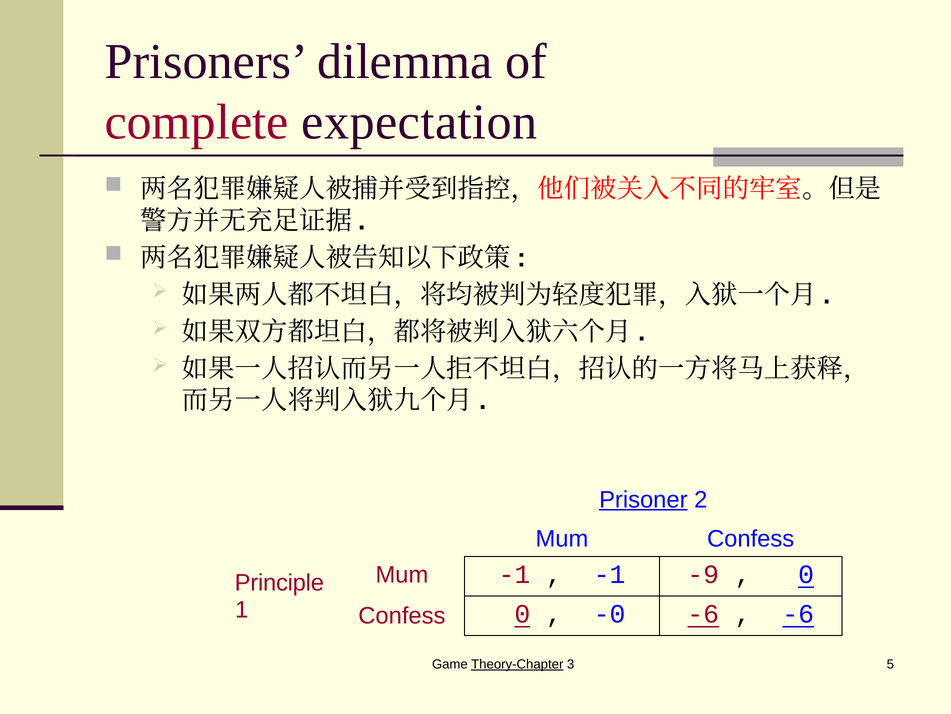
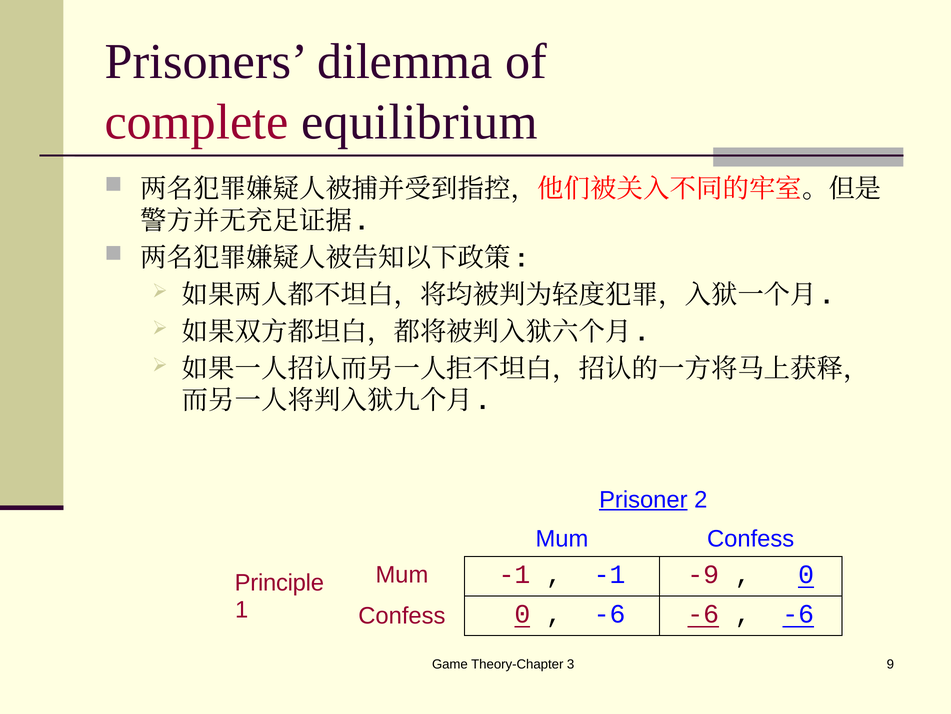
expectation: expectation -> equilibrium
-0 at (610, 613): -0 -> -6
Theory-Chapter underline: present -> none
5: 5 -> 9
